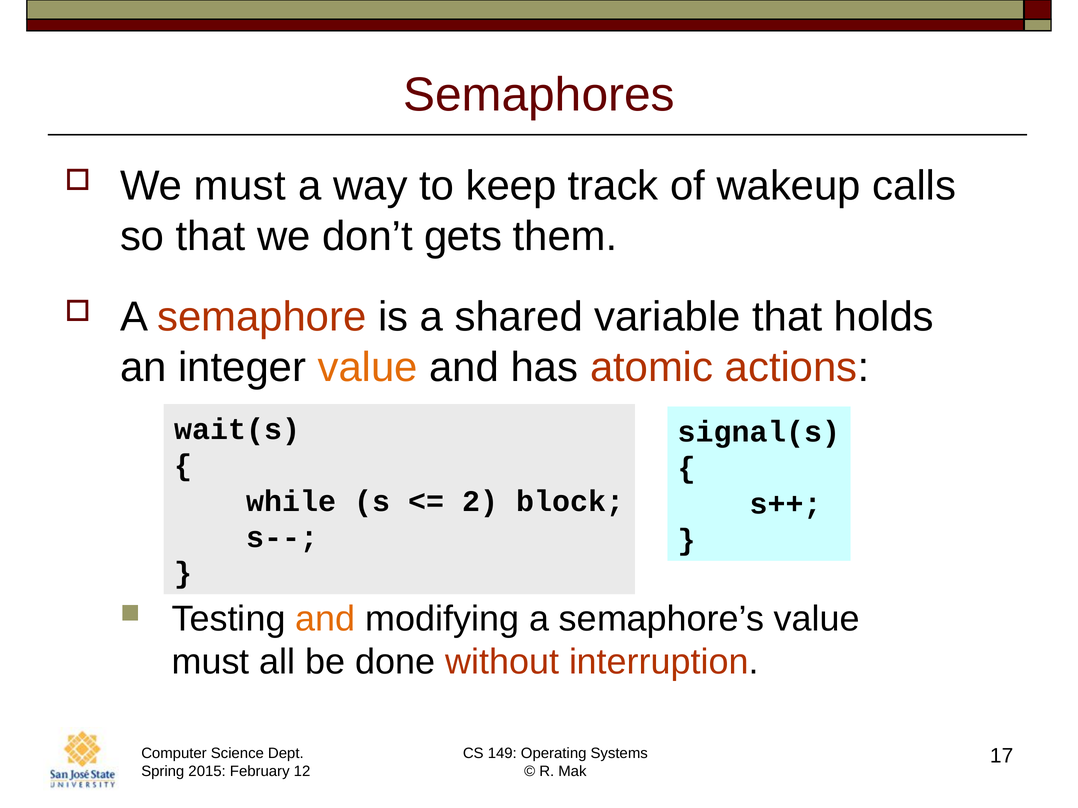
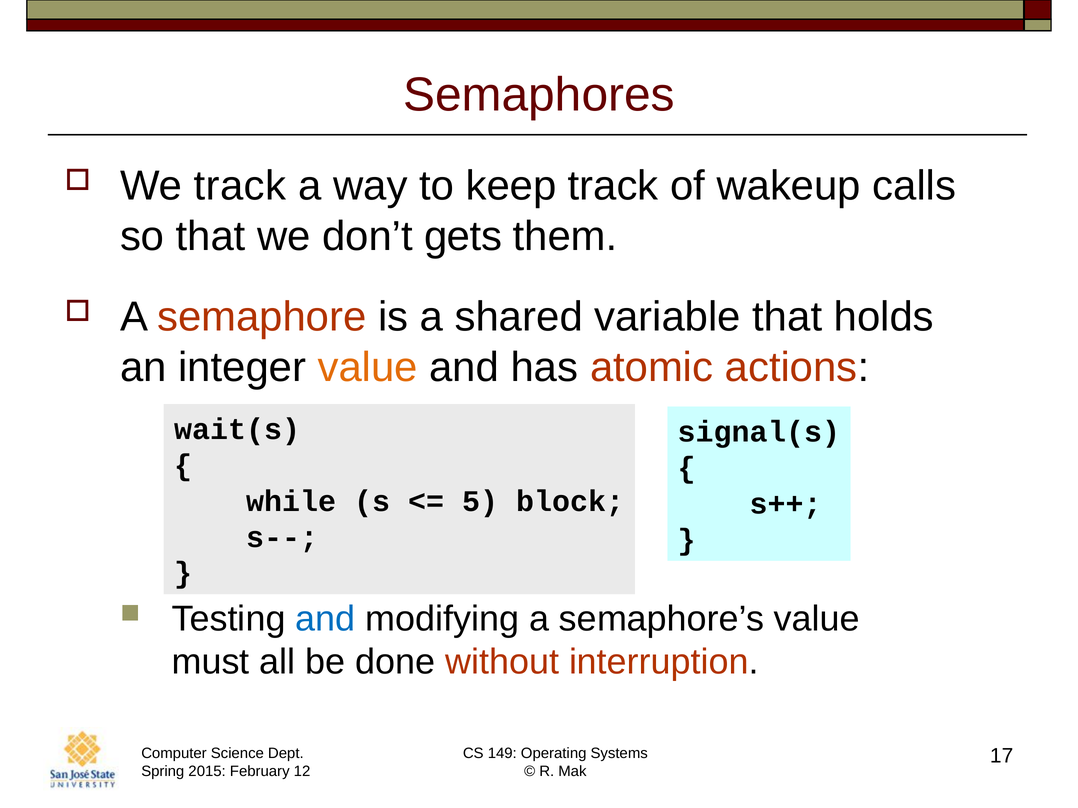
We must: must -> track
2: 2 -> 5
and at (325, 619) colour: orange -> blue
